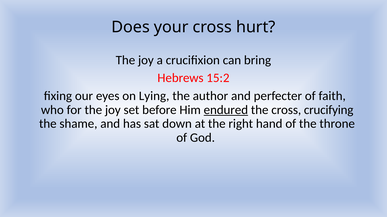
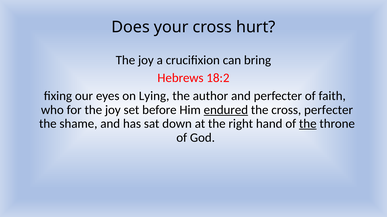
15:2: 15:2 -> 18:2
cross crucifying: crucifying -> perfecter
the at (308, 124) underline: none -> present
